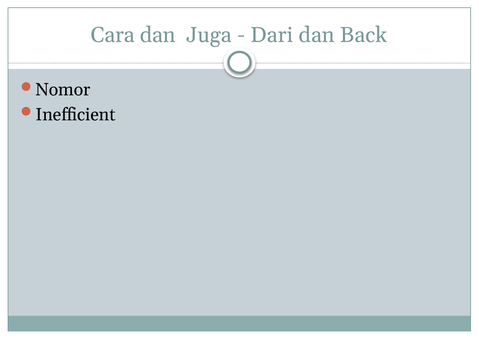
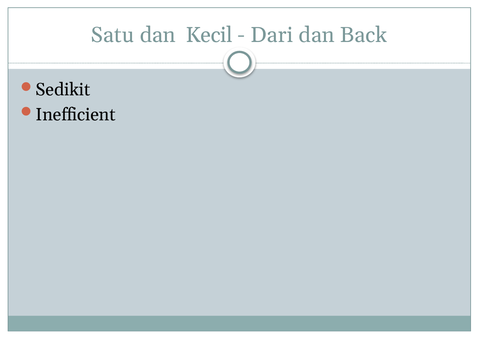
Cara: Cara -> Satu
Juga: Juga -> Kecil
Nomor: Nomor -> Sedikit
